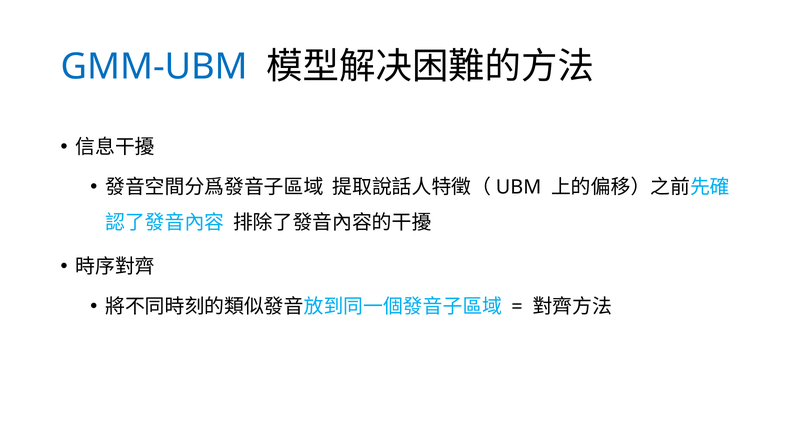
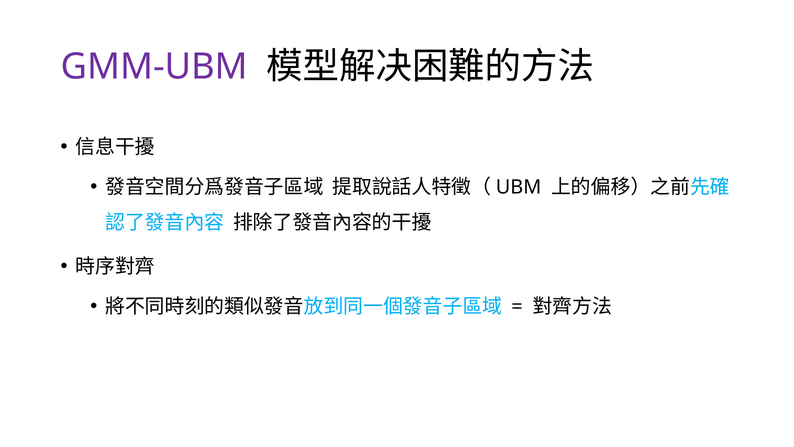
GMM-UBM colour: blue -> purple
